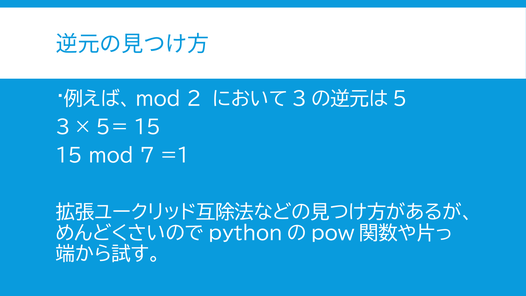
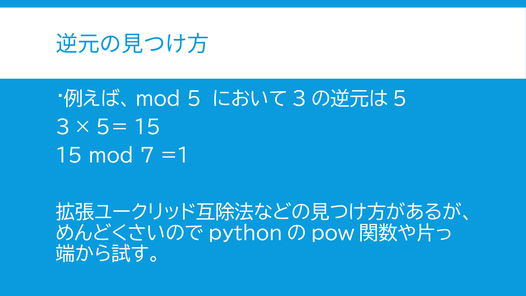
2: 2 -> 5
